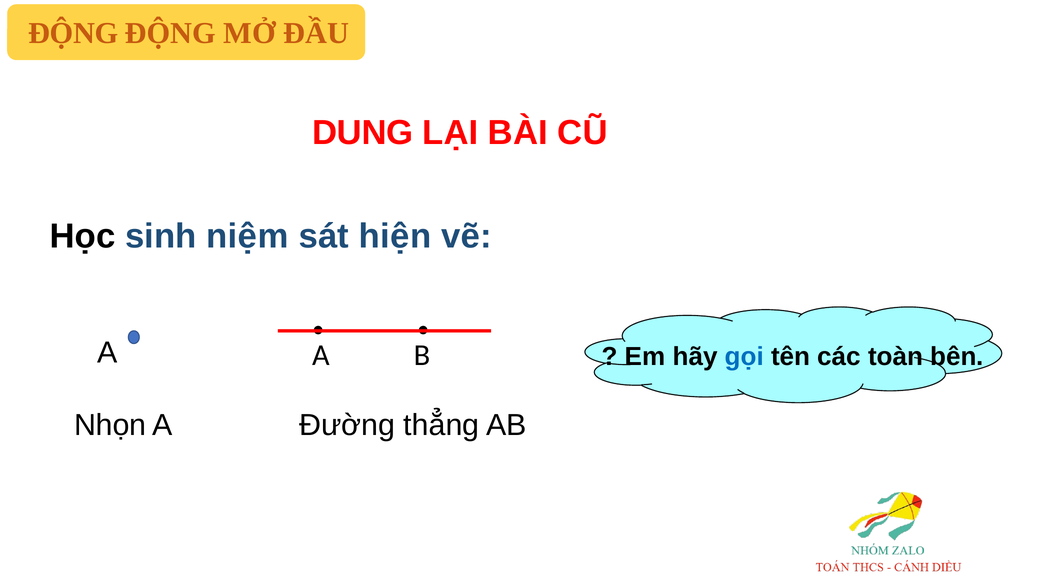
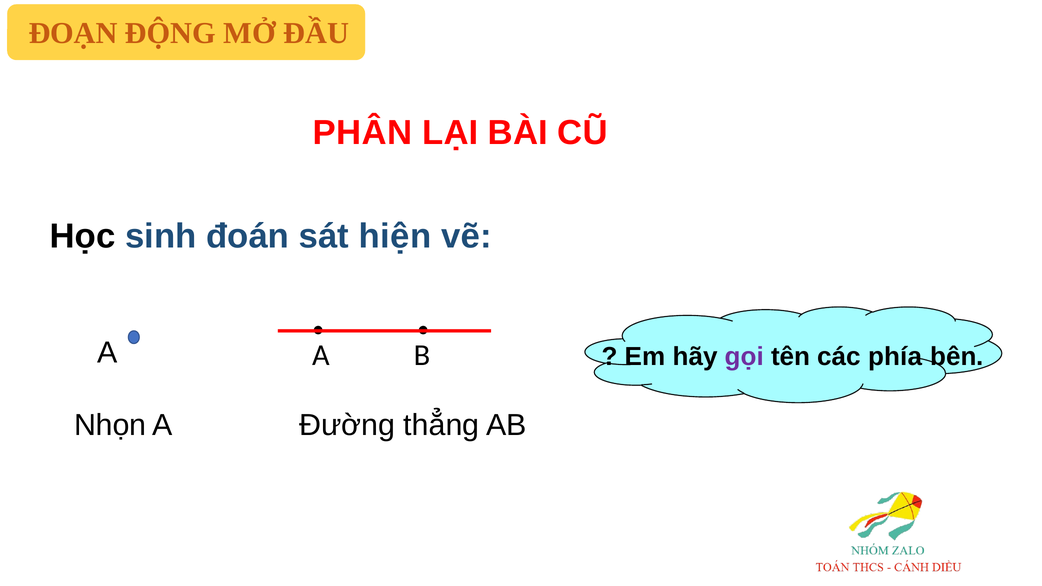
ĐỘNG at (73, 33): ĐỘNG -> ĐOẠN
DUNG: DUNG -> PHÂN
niệm: niệm -> đoán
gọi colour: blue -> purple
toàn: toàn -> phía
